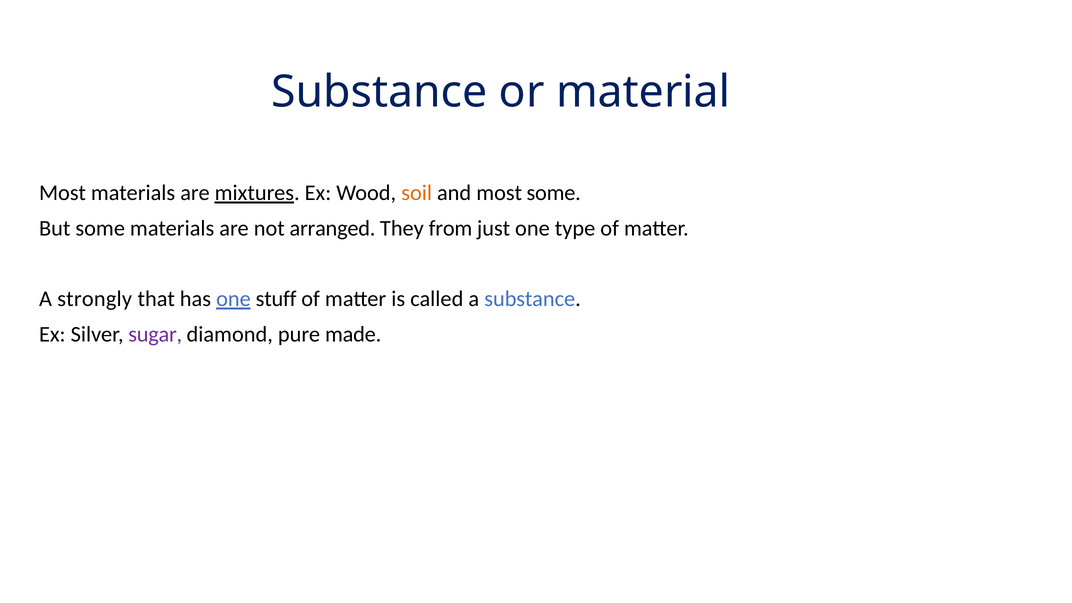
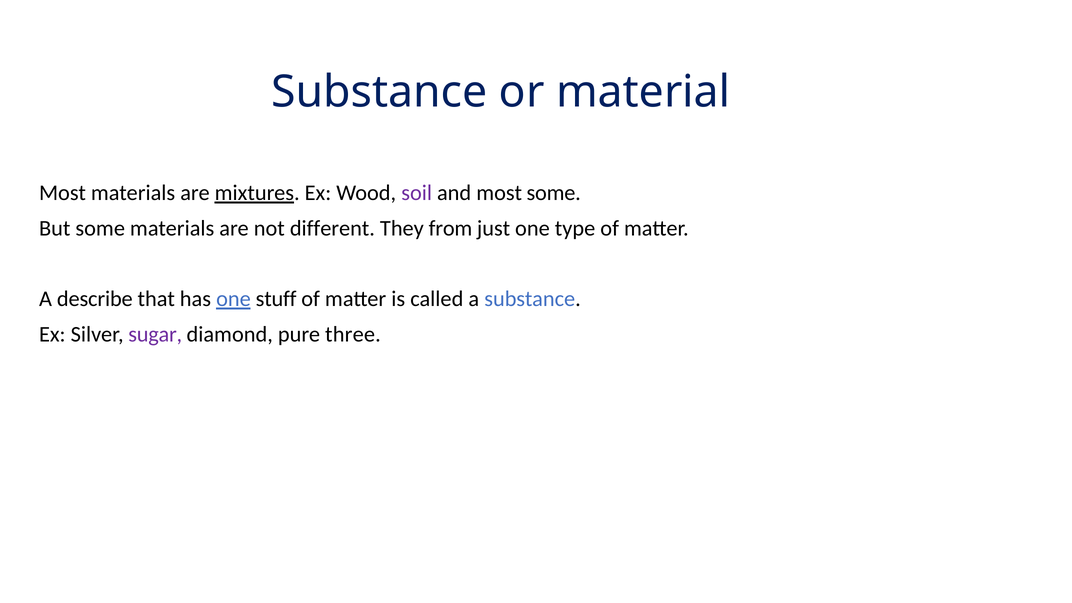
soil colour: orange -> purple
arranged: arranged -> different
strongly: strongly -> describe
made: made -> three
